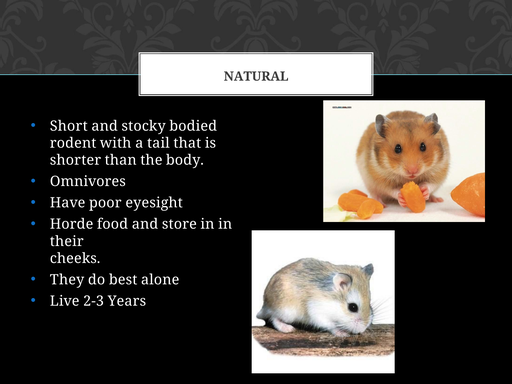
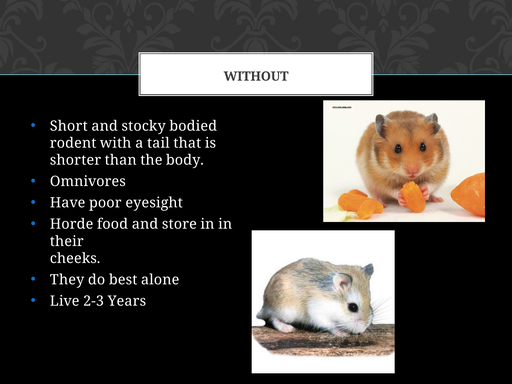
NATURAL: NATURAL -> WITHOUT
